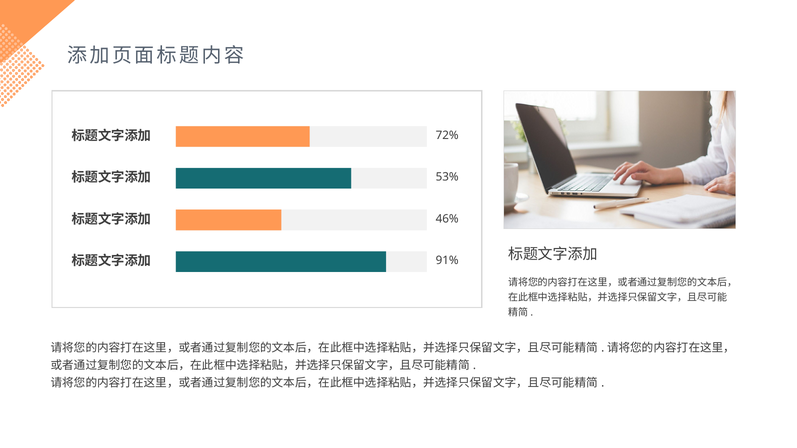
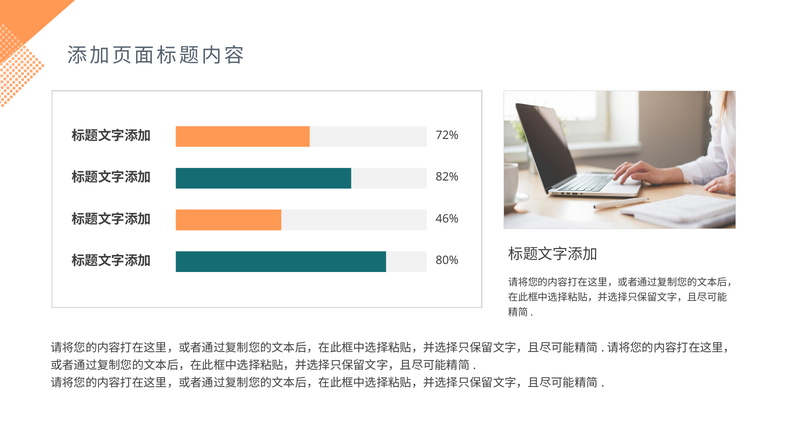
53%: 53% -> 82%
91%: 91% -> 80%
